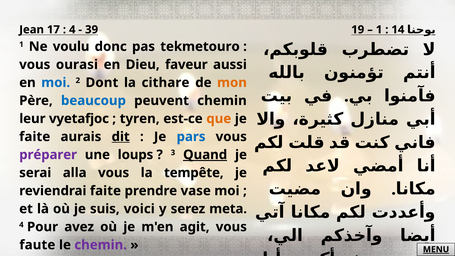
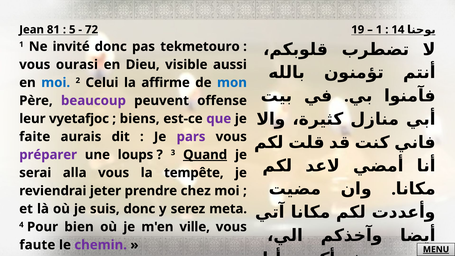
17: 17 -> 81
4 at (72, 30): 4 -> 5
39: 39 -> 72
voulu: voulu -> invité
faveur: faveur -> visible
Dont: Dont -> Celui
cithare: cithare -> affirme
mon colour: orange -> blue
beaucoup colour: blue -> purple
peuvent chemin: chemin -> offense
tyren: tyren -> biens
que colour: orange -> purple
dit underline: present -> none
pars colour: blue -> purple
reviendrai faite: faite -> jeter
vase: vase -> chez
suis voici: voici -> donc
avez: avez -> bien
agit: agit -> ville
